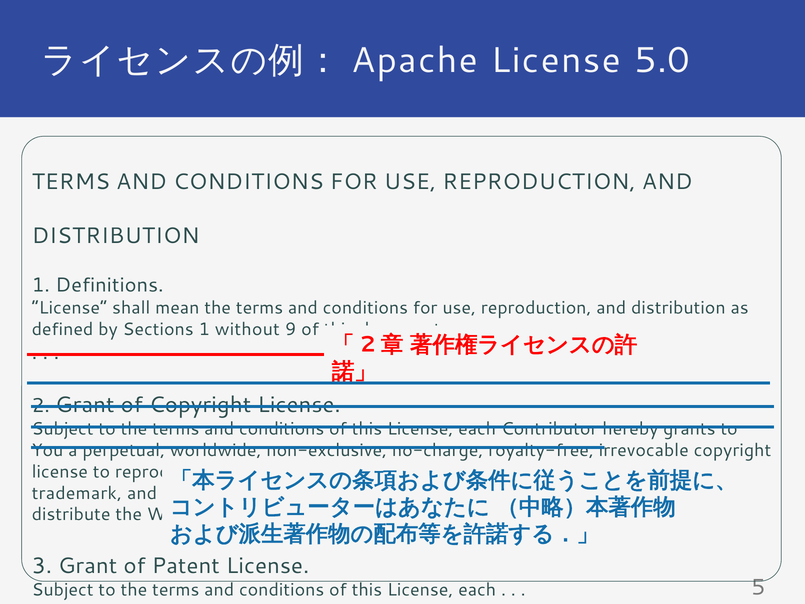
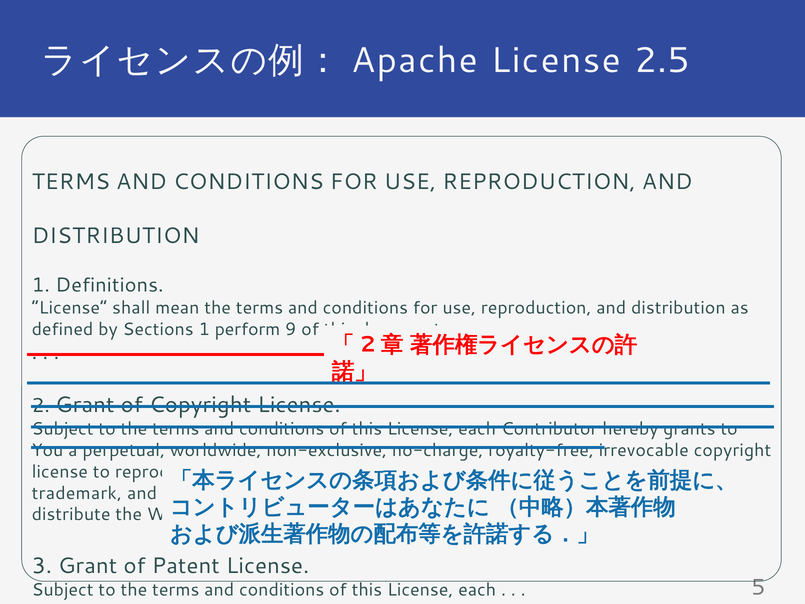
5.0: 5.0 -> 2.5
1 without: without -> perform
